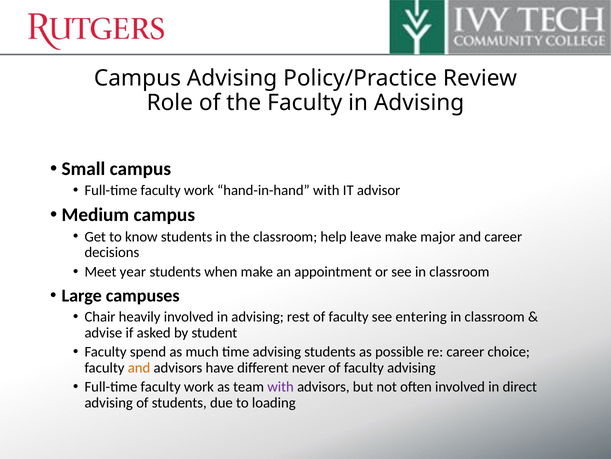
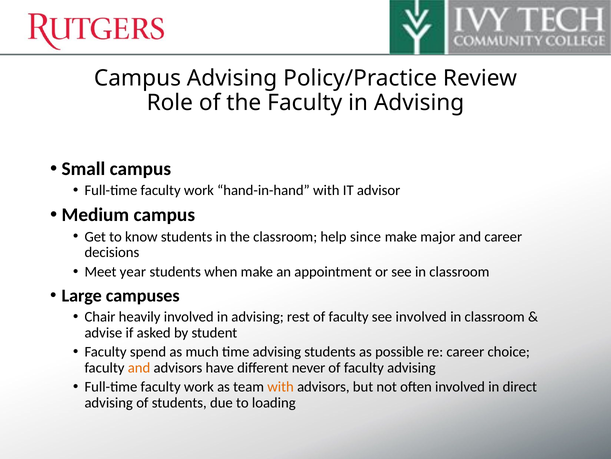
leave: leave -> since
see entering: entering -> involved
with at (281, 386) colour: purple -> orange
